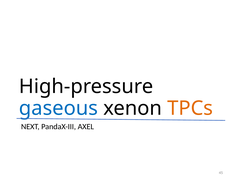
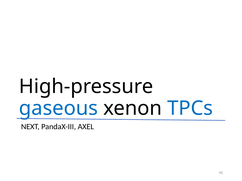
TPCs colour: orange -> blue
